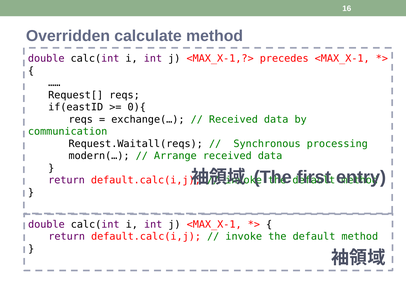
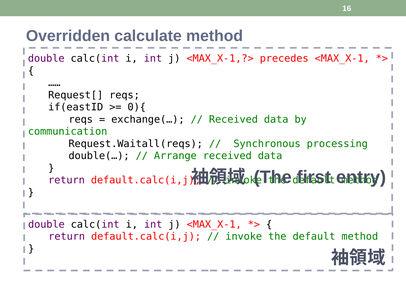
modern(…: modern(… -> double(…
